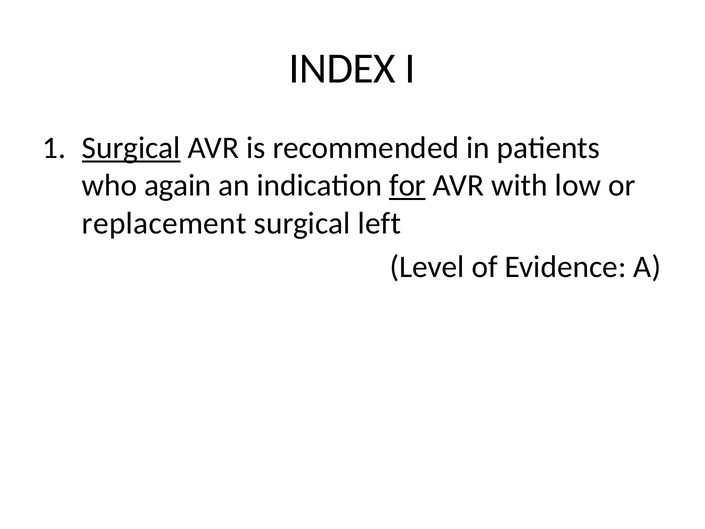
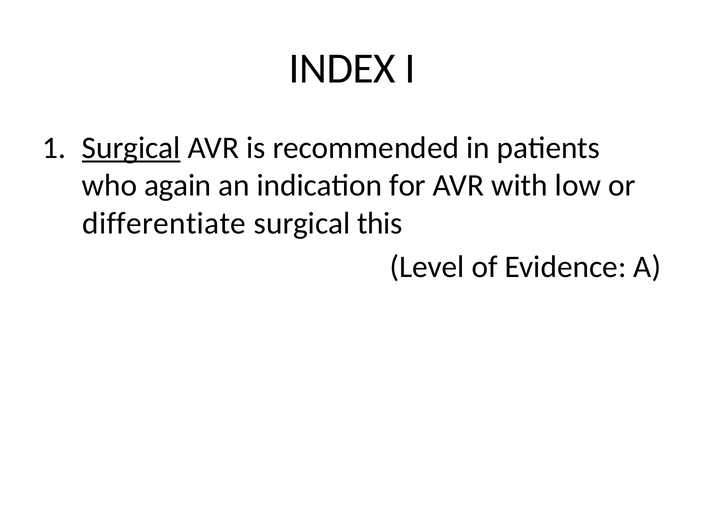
for underline: present -> none
replacement: replacement -> differentiate
left: left -> this
